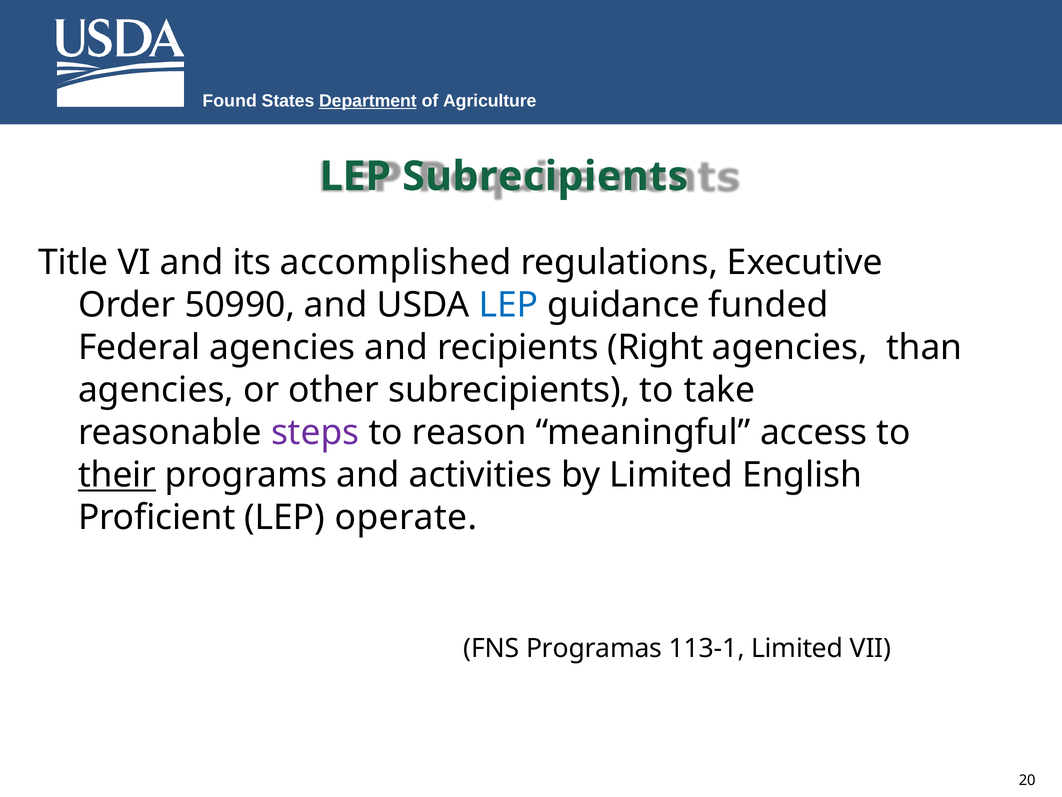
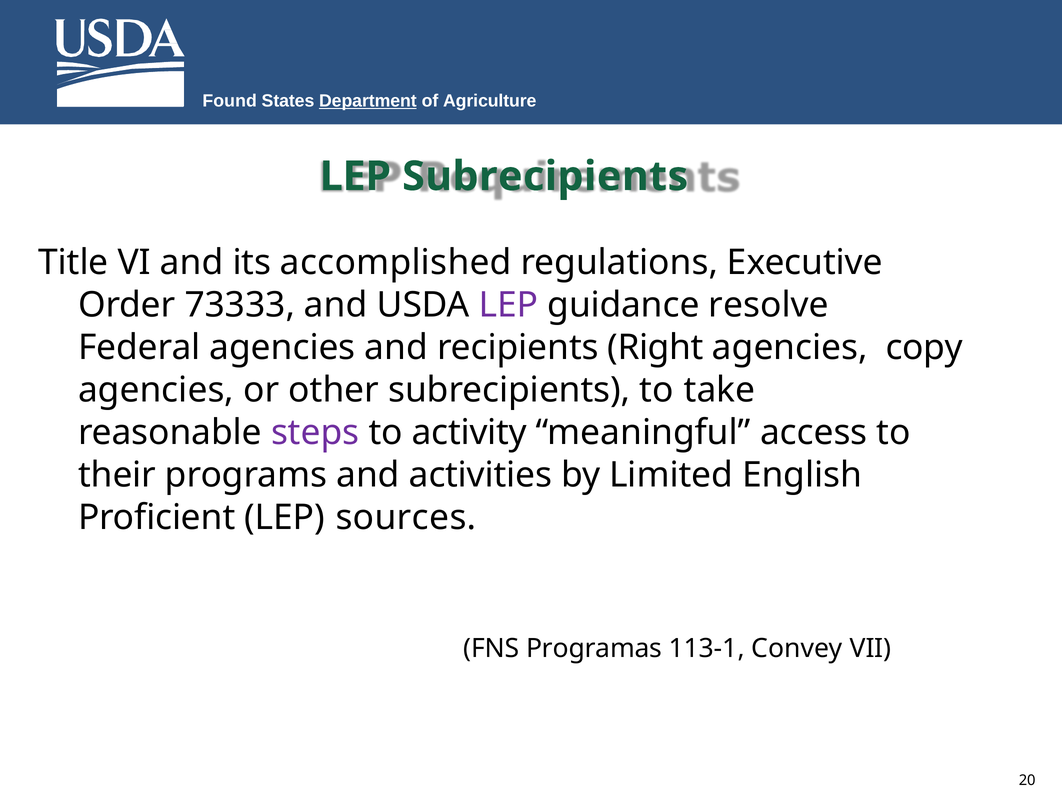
50990: 50990 -> 73333
LEP at (509, 305) colour: blue -> purple
funded: funded -> resolve
than: than -> copy
reason: reason -> activity
their underline: present -> none
operate: operate -> sources
113-1 Limited: Limited -> Convey
